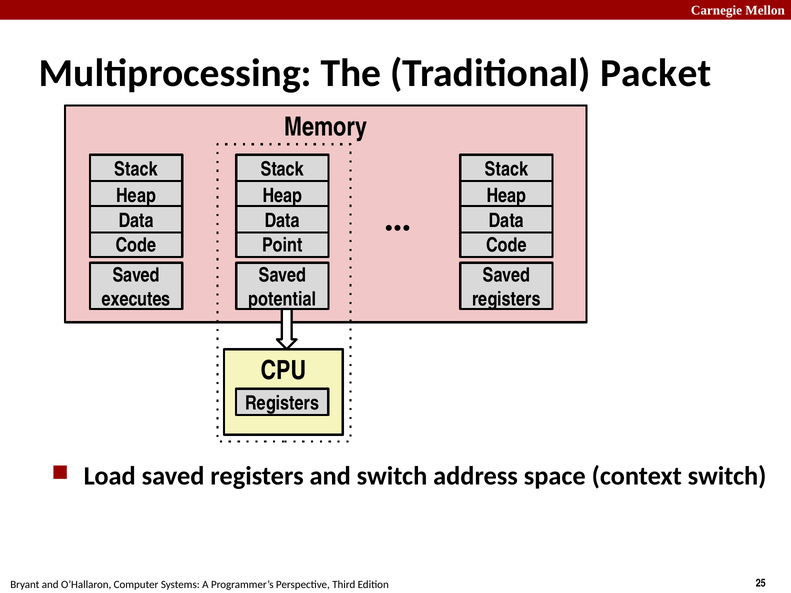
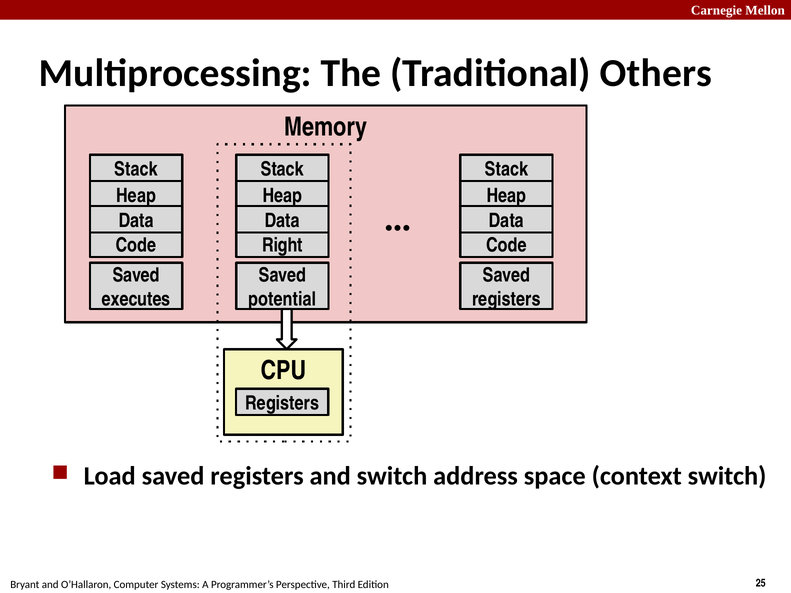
Packet: Packet -> Others
Point: Point -> Right
